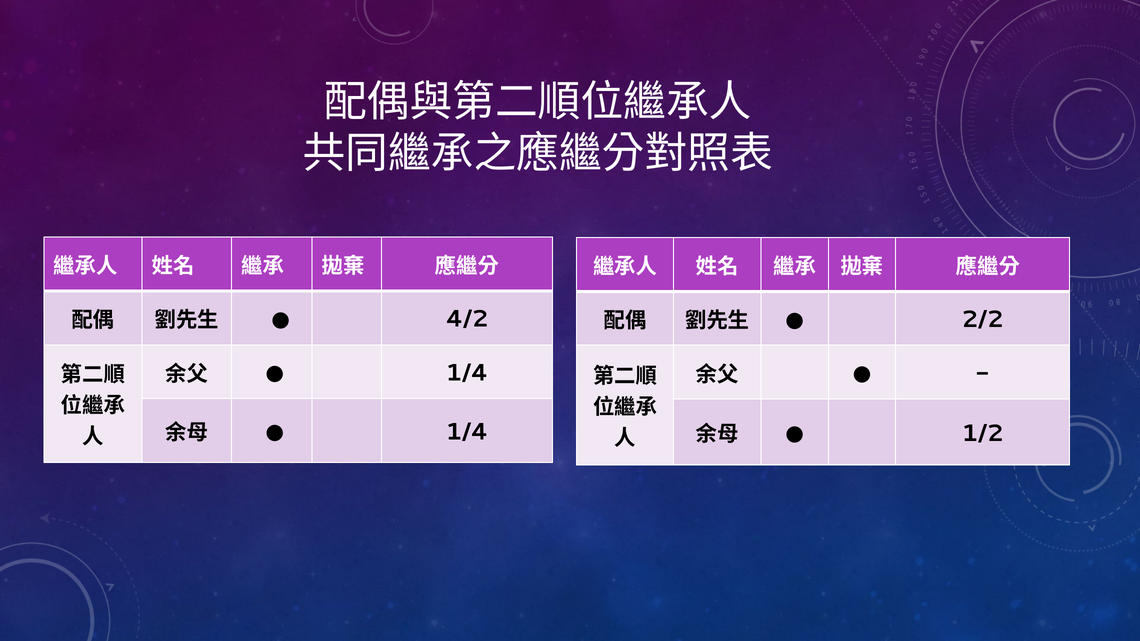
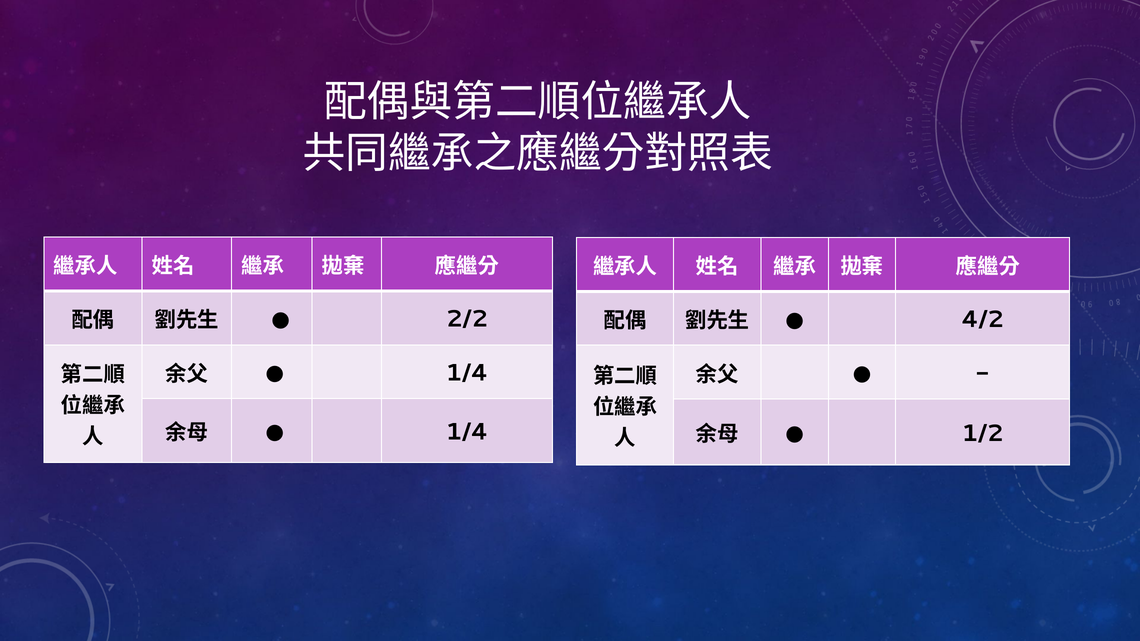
4/2: 4/2 -> 2/2
2/2: 2/2 -> 4/2
